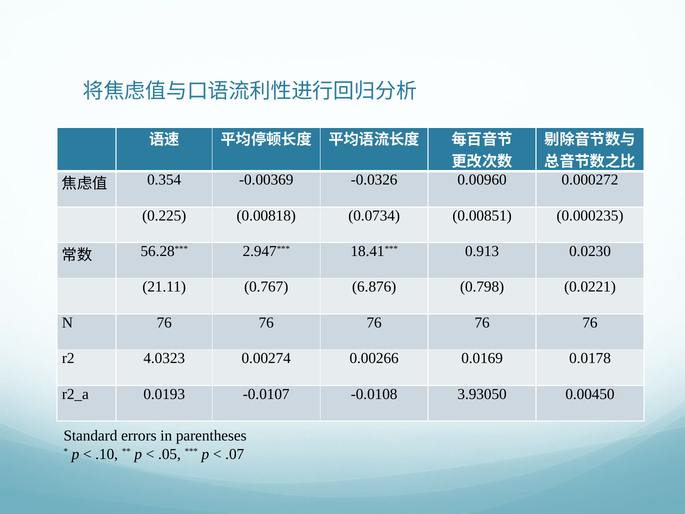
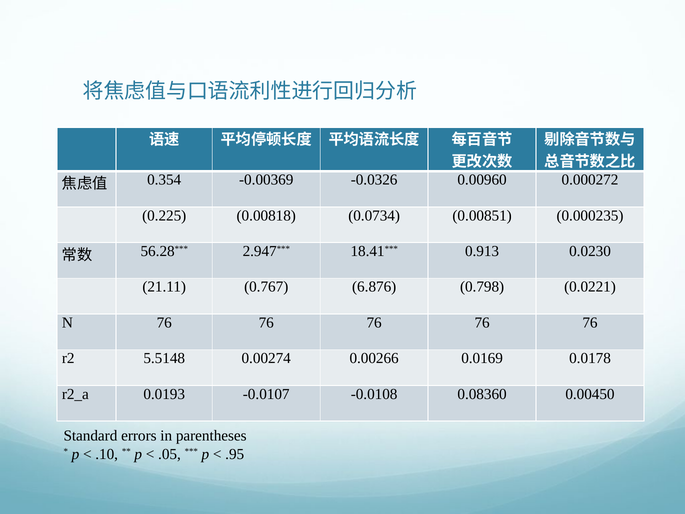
4.0323: 4.0323 -> 5.5148
3.93050: 3.93050 -> 0.08360
.07: .07 -> .95
